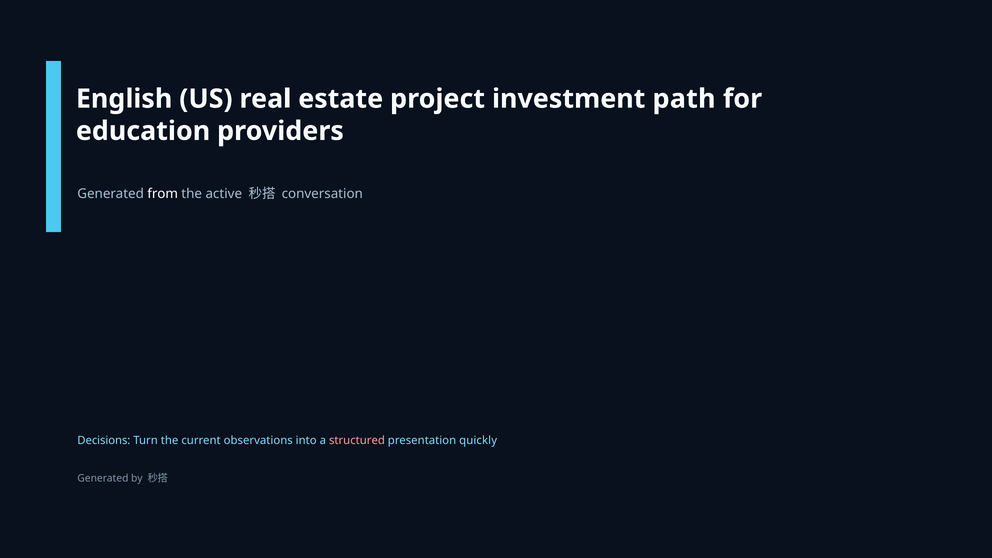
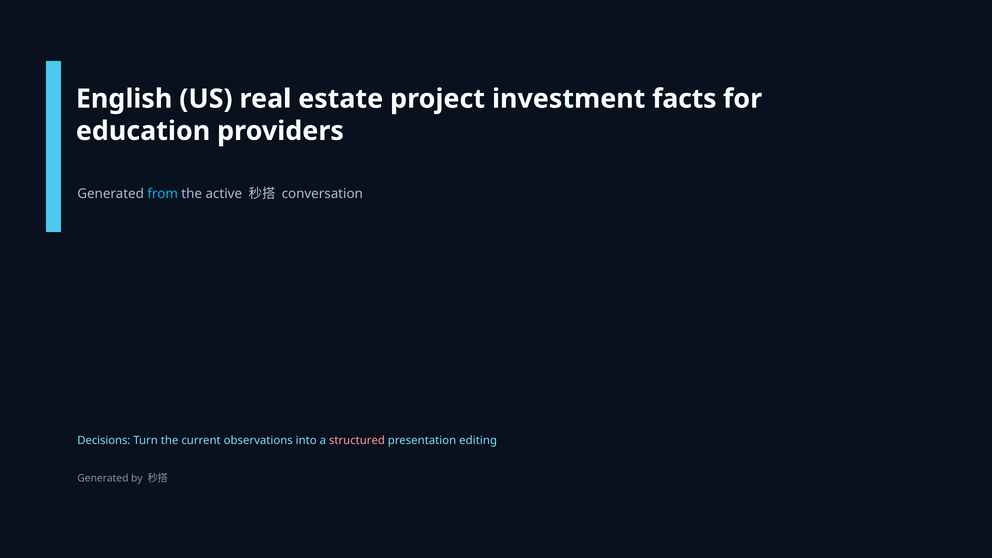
path: path -> facts
from colour: white -> light blue
quickly: quickly -> editing
